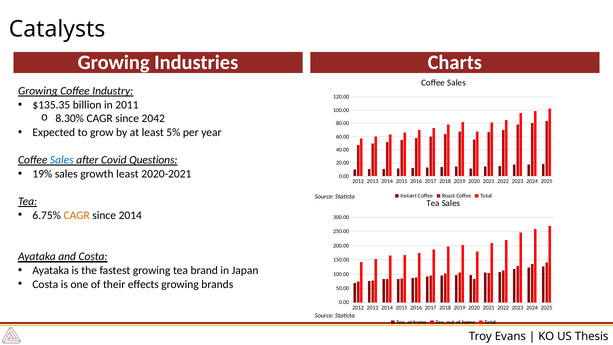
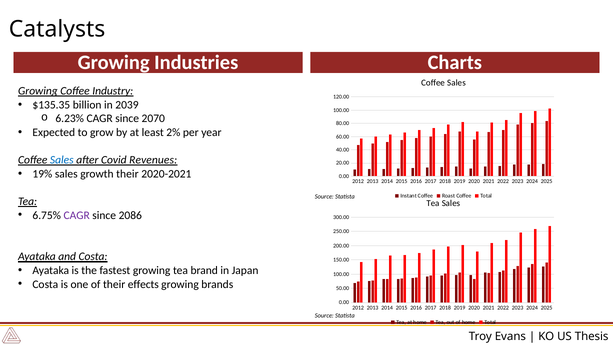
2011: 2011 -> 2039
8.30%: 8.30% -> 6.23%
2042: 2042 -> 2070
5%: 5% -> 2%
Questions: Questions -> Revenues
growth least: least -> their
CAGR at (77, 215) colour: orange -> purple
since 2014: 2014 -> 2086
